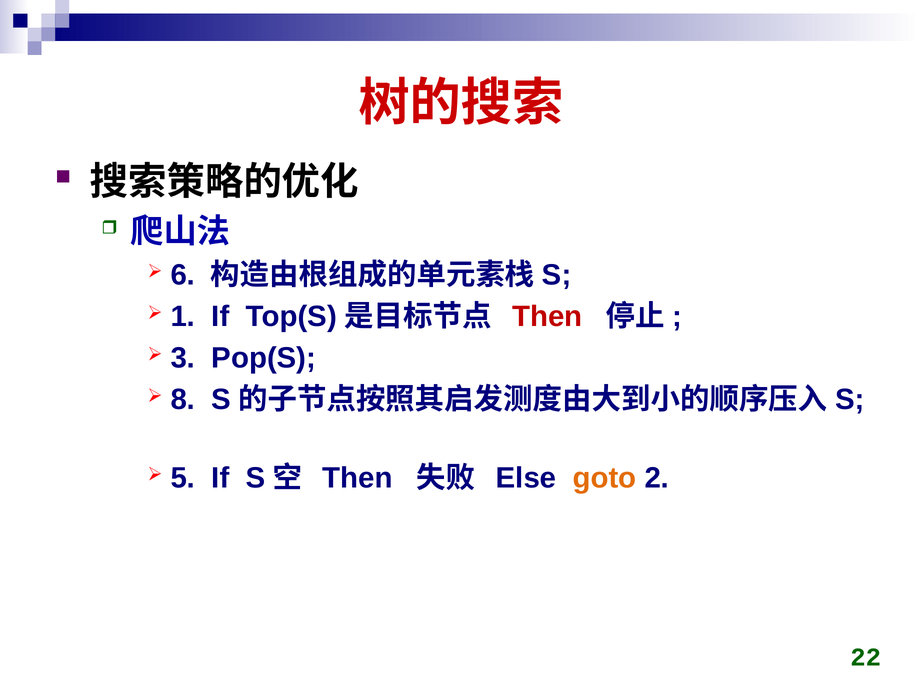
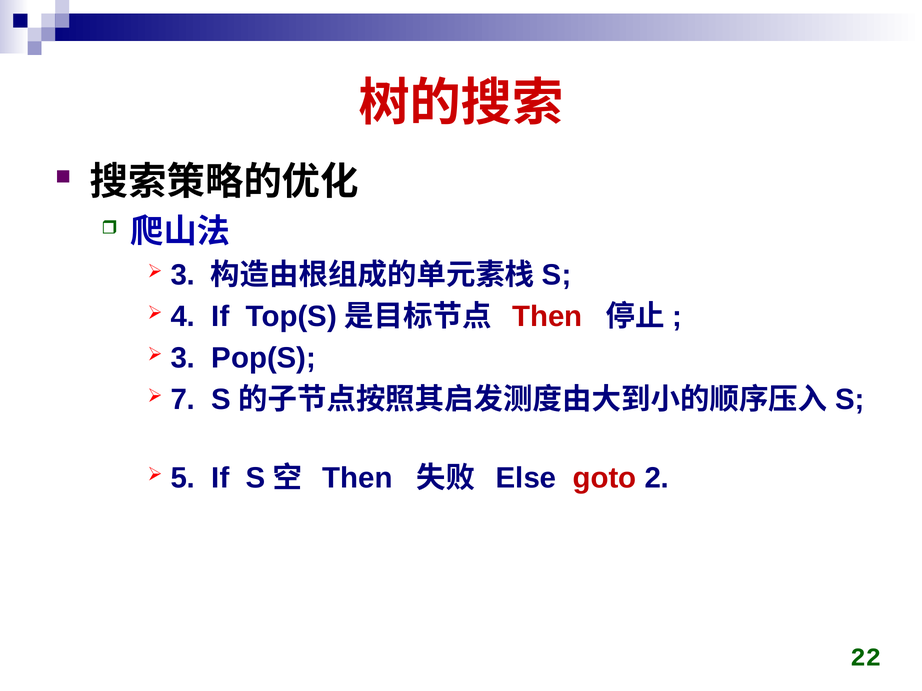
6 at (183, 275): 6 -> 3
1: 1 -> 4
8: 8 -> 7
goto colour: orange -> red
